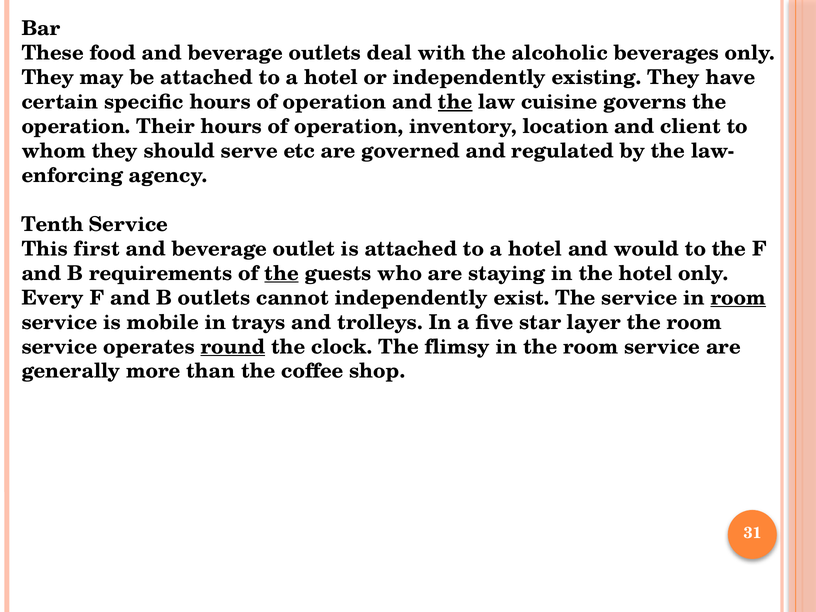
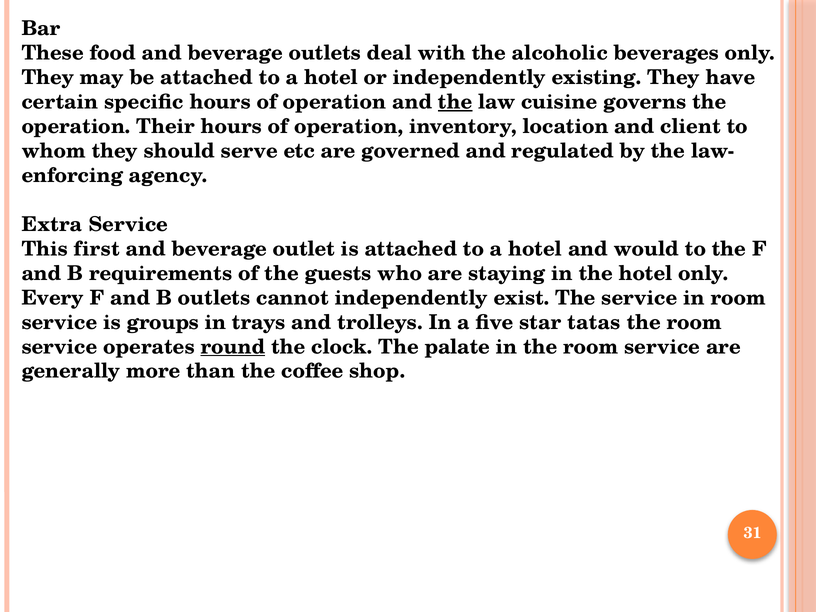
Tenth: Tenth -> Extra
the at (282, 273) underline: present -> none
room at (738, 298) underline: present -> none
mobile: mobile -> groups
layer: layer -> tatas
flimsy: flimsy -> palate
